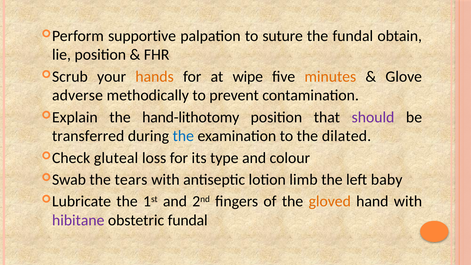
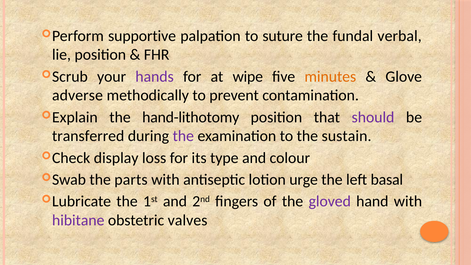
obtain: obtain -> verbal
hands colour: orange -> purple
the at (183, 136) colour: blue -> purple
dilated: dilated -> sustain
gluteal: gluteal -> display
tears: tears -> parts
limb: limb -> urge
baby: baby -> basal
gloved colour: orange -> purple
obstetric fundal: fundal -> valves
